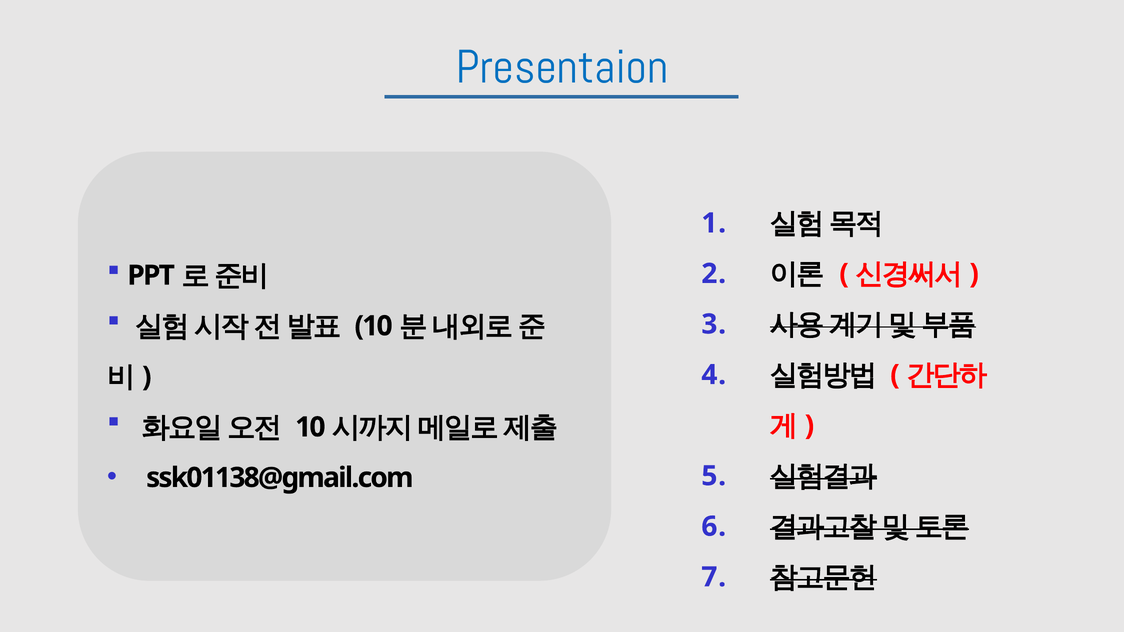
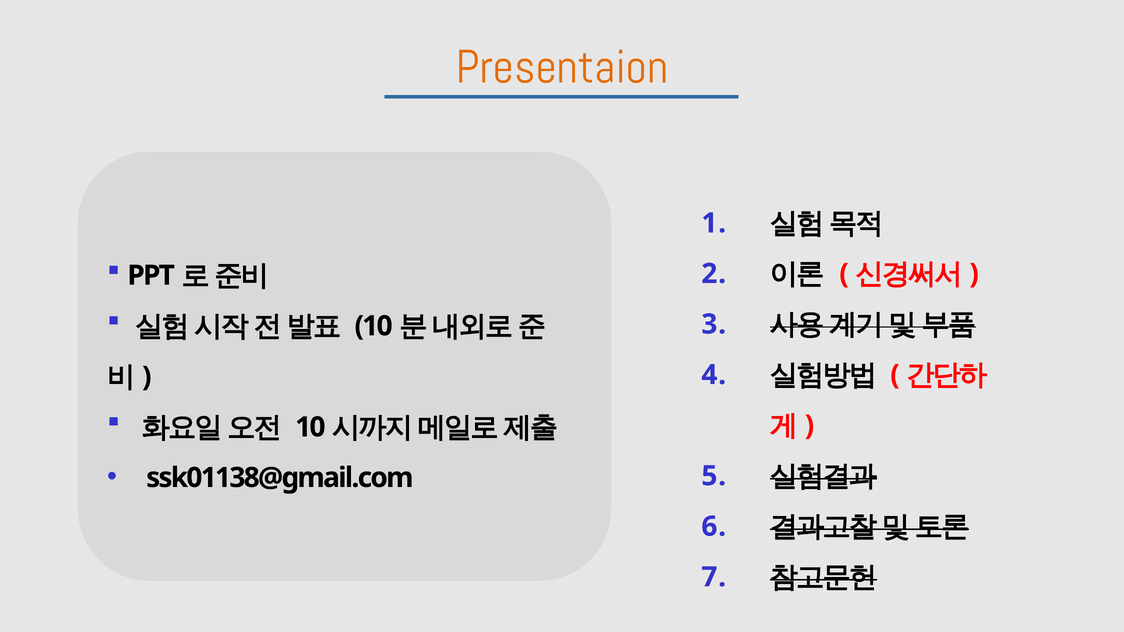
Presentaion colour: blue -> orange
